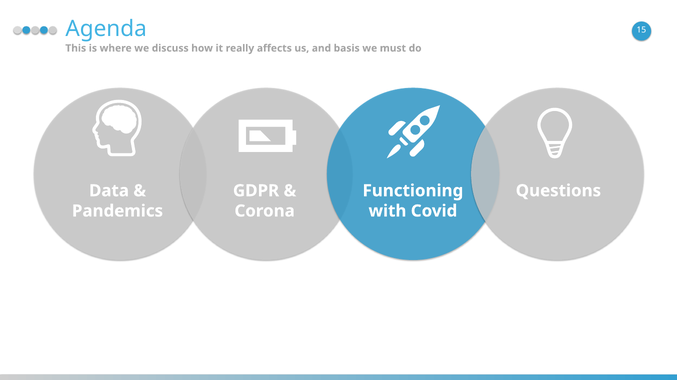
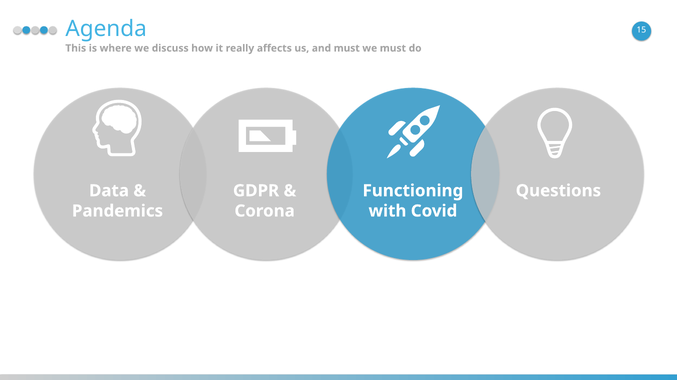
and basis: basis -> must
